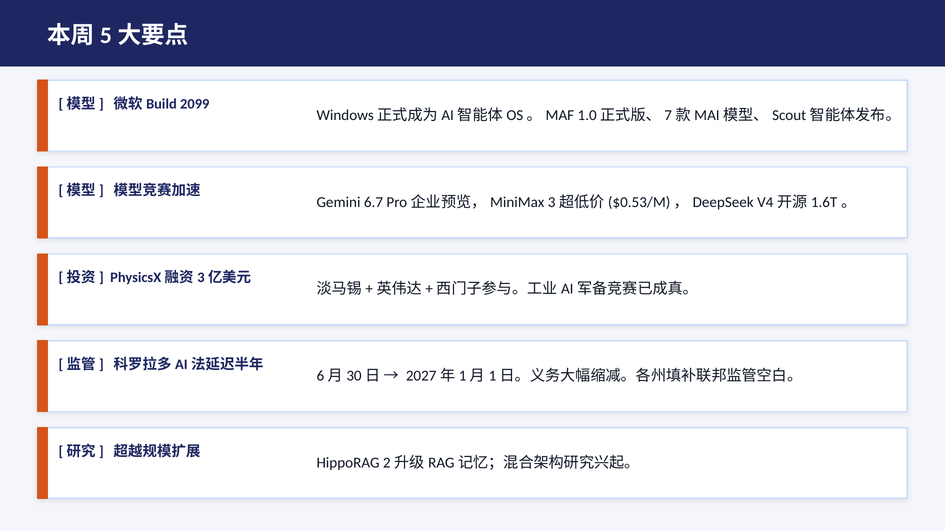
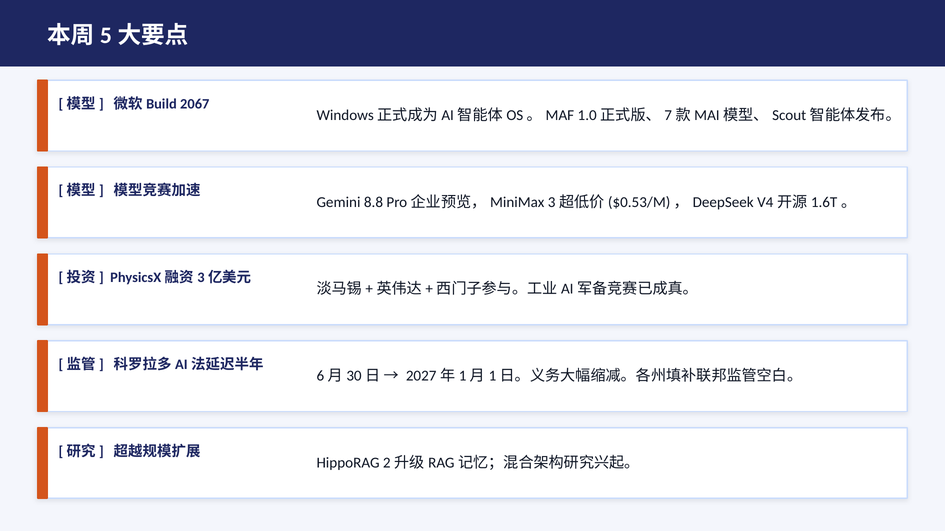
2099: 2099 -> 2067
6.7: 6.7 -> 8.8
